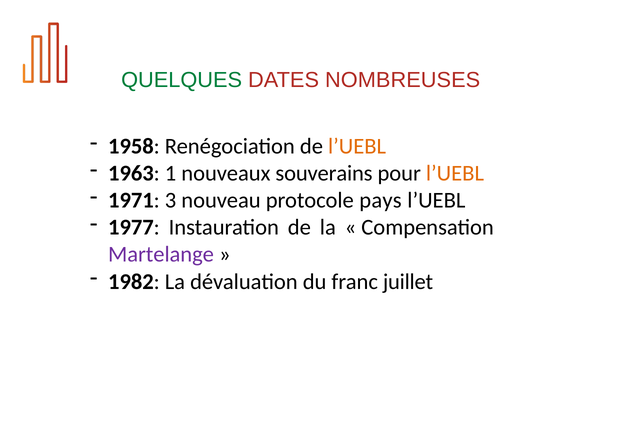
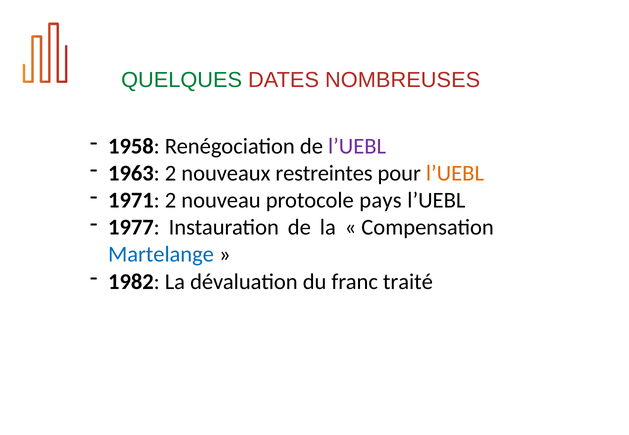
l’UEBL at (357, 146) colour: orange -> purple
1963 1: 1 -> 2
souverains: souverains -> restreintes
1971 3: 3 -> 2
Martelange colour: purple -> blue
juillet: juillet -> traité
